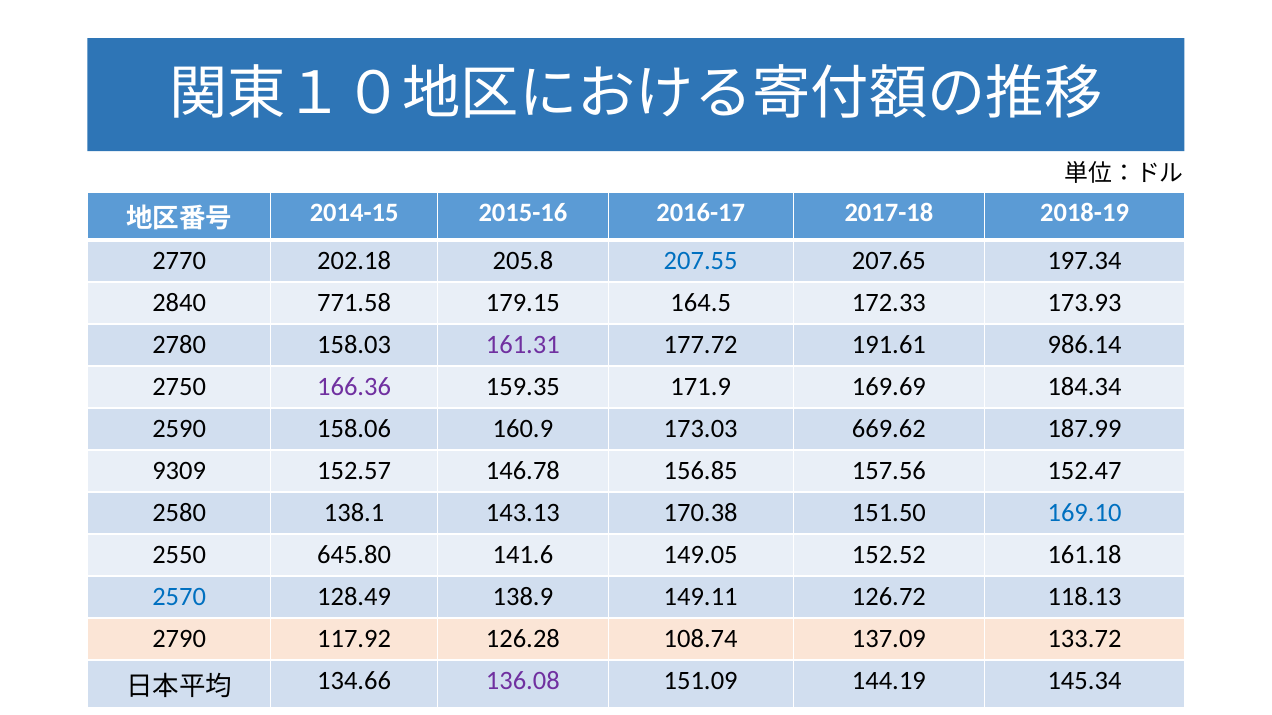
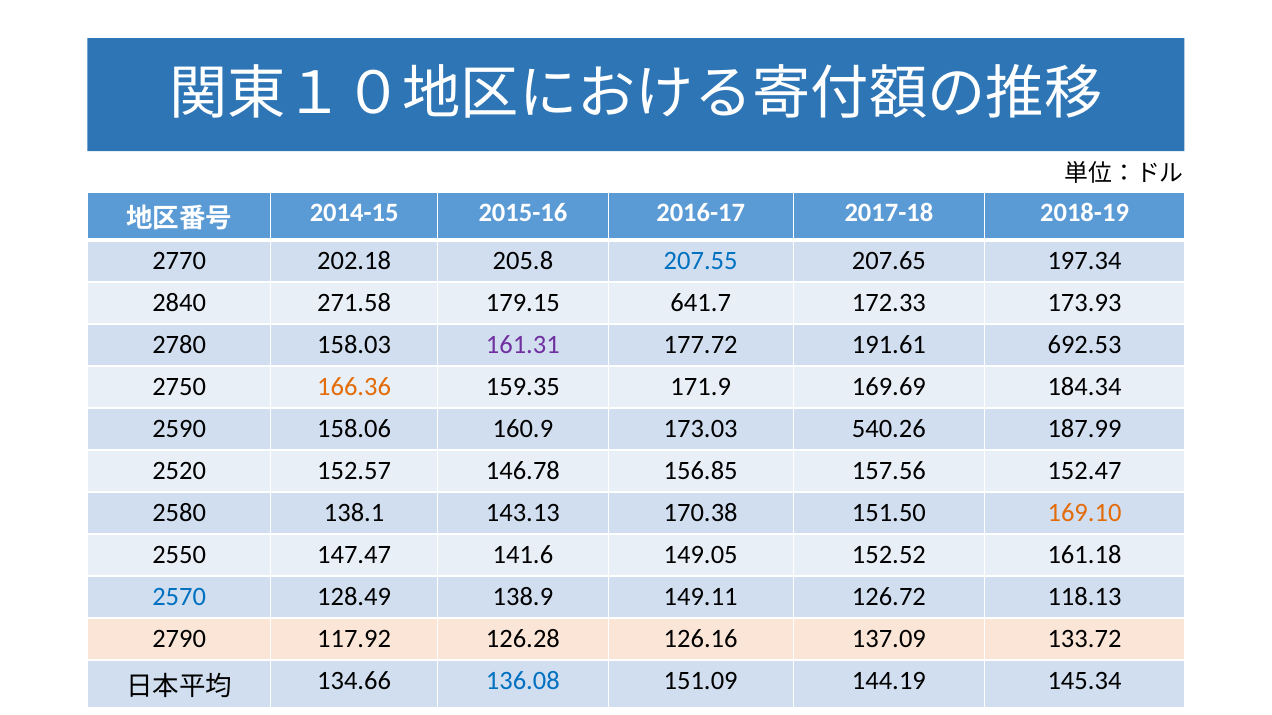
771.58: 771.58 -> 271.58
164.5: 164.5 -> 641.7
986.14: 986.14 -> 692.53
166.36 colour: purple -> orange
669.62: 669.62 -> 540.26
9309: 9309 -> 2520
169.10 colour: blue -> orange
645.80: 645.80 -> 147.47
108.74: 108.74 -> 126.16
136.08 colour: purple -> blue
